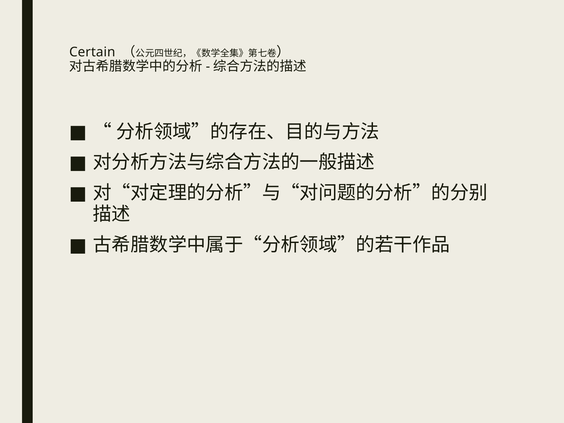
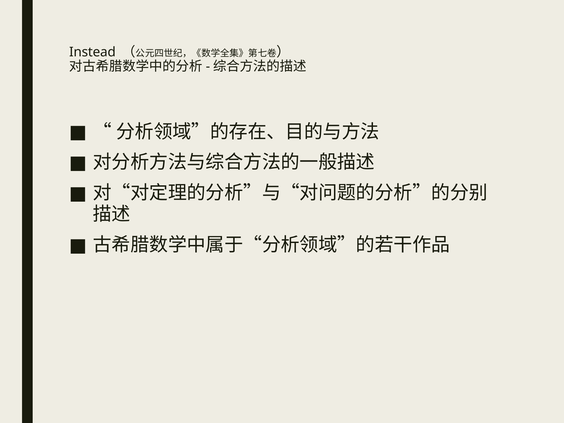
Certain: Certain -> Instead
